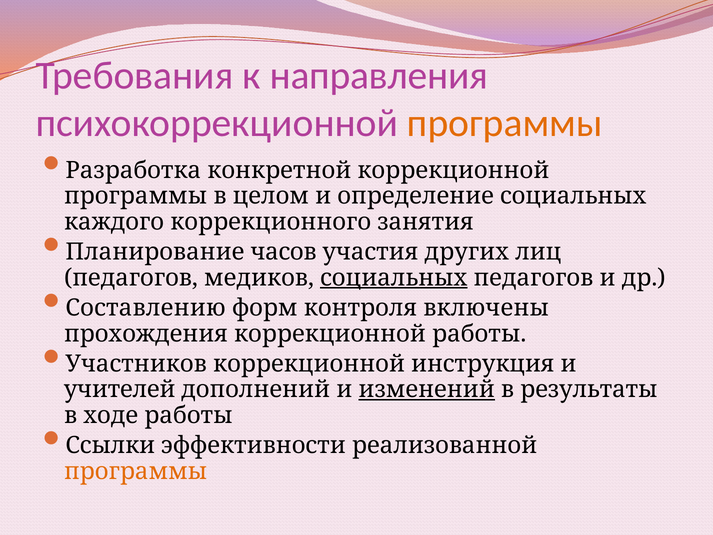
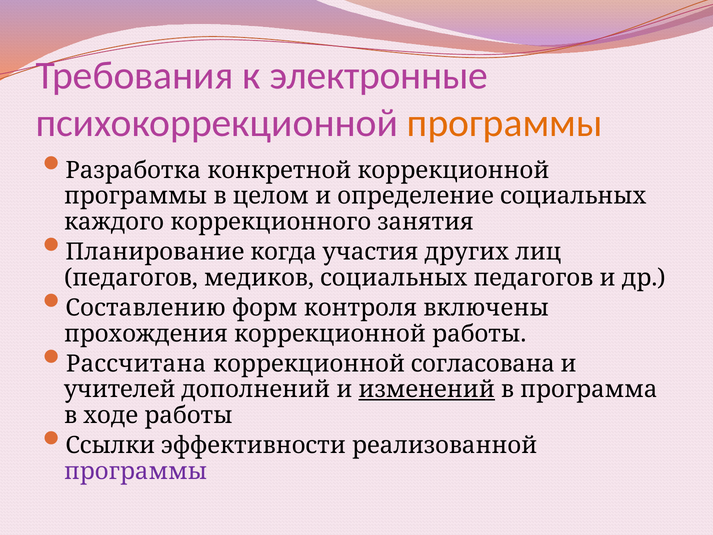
направления: направления -> электронные
часов: часов -> когда
социальных at (394, 278) underline: present -> none
Участников: Участников -> Рассчитана
инструкция: инструкция -> согласована
результаты: результаты -> программа
программы at (136, 471) colour: orange -> purple
